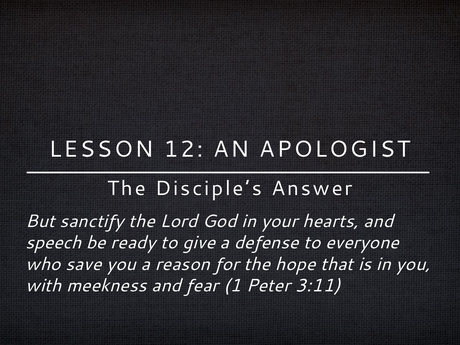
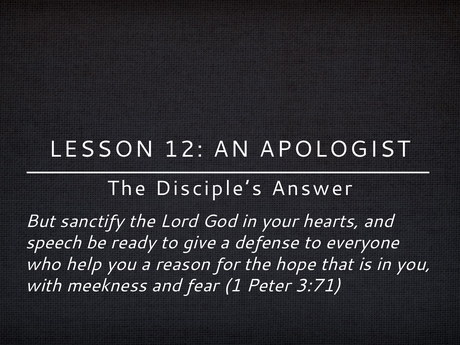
save: save -> help
3:11: 3:11 -> 3:71
